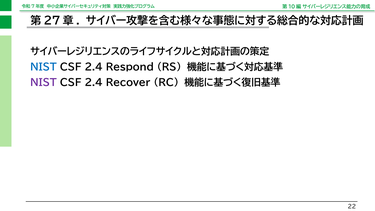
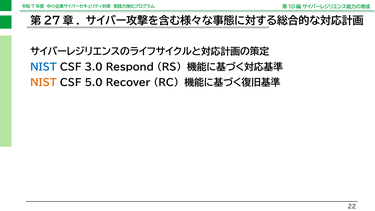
2.4 at (94, 67): 2.4 -> 3.0
NIST at (43, 83) colour: purple -> orange
2.4 at (94, 83): 2.4 -> 5.0
